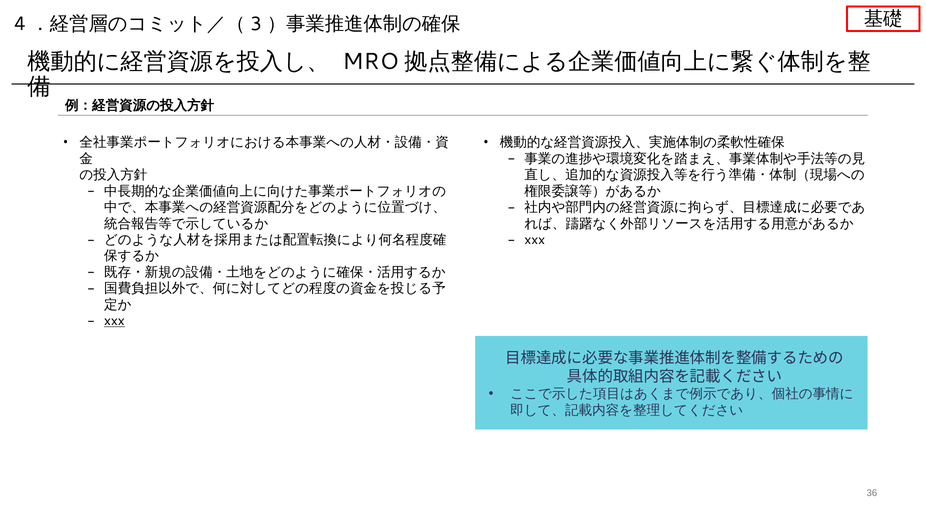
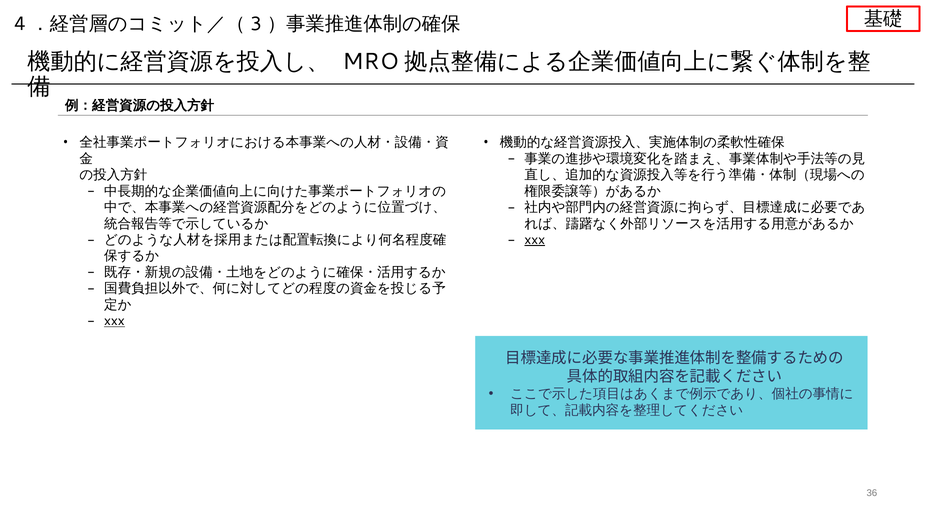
xxx at (535, 240) underline: none -> present
